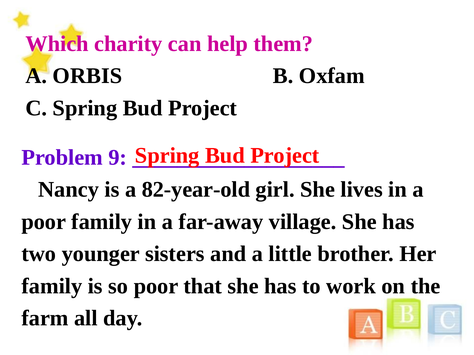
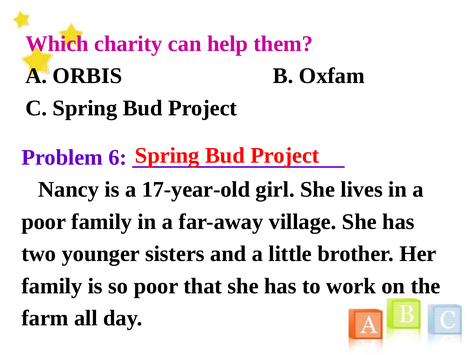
9: 9 -> 6
82-year-old: 82-year-old -> 17-year-old
